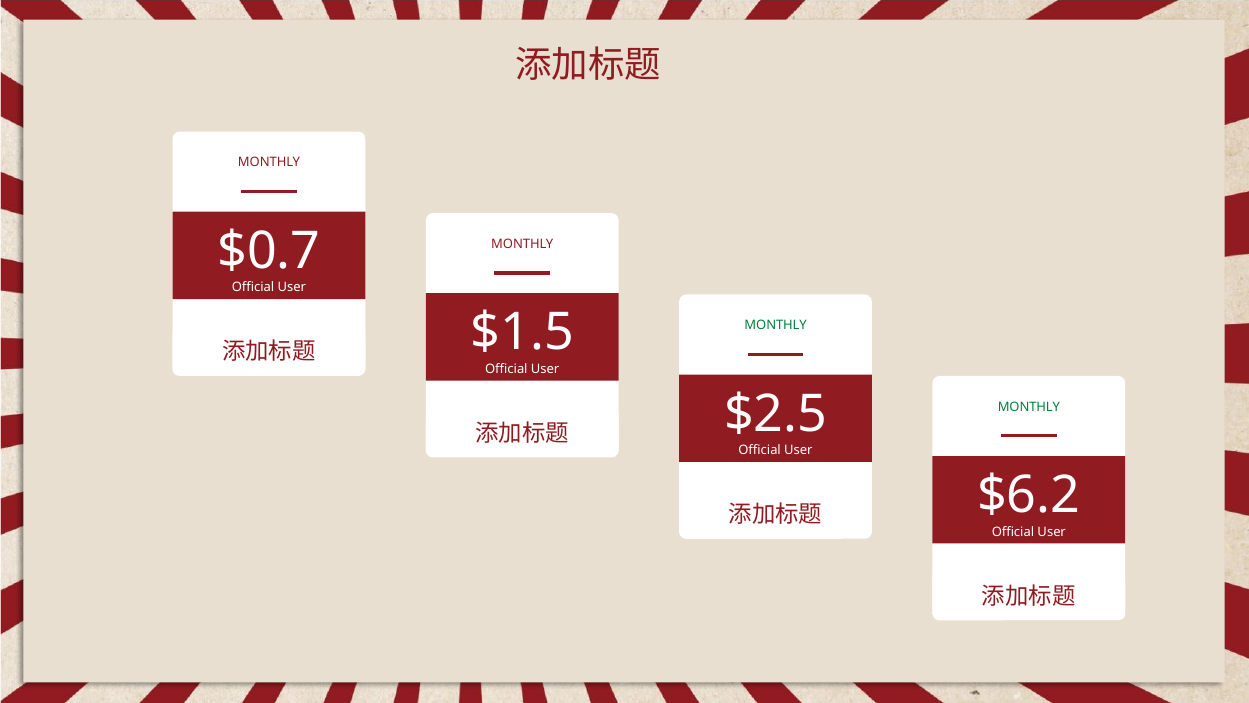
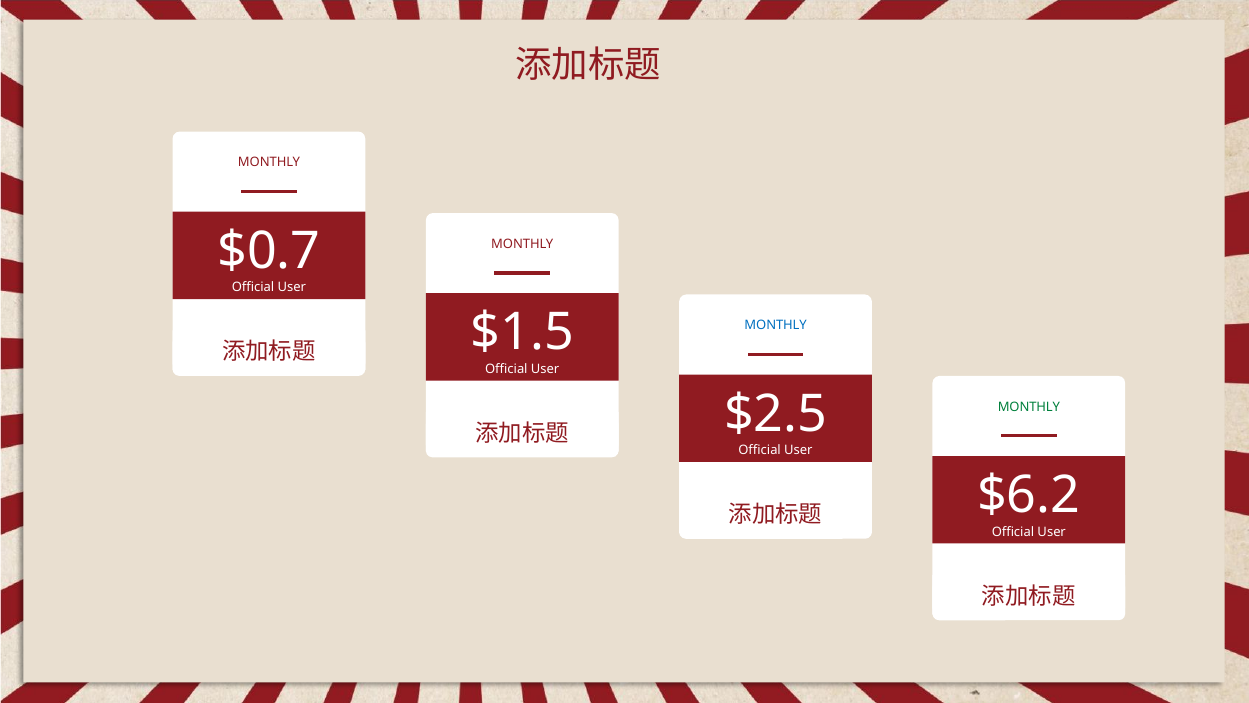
MONTHLY at (776, 325) colour: green -> blue
